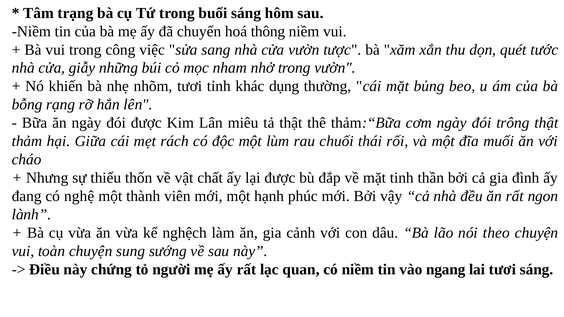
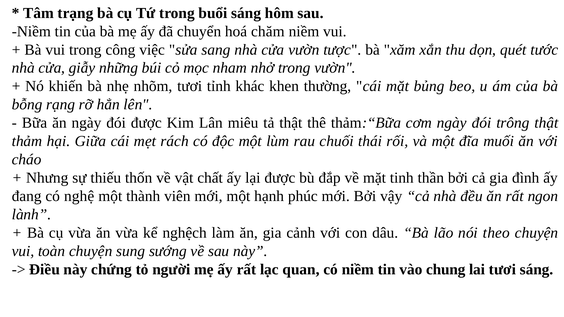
thông: thông -> chăm
dụng: dụng -> khen
ngang: ngang -> chung
